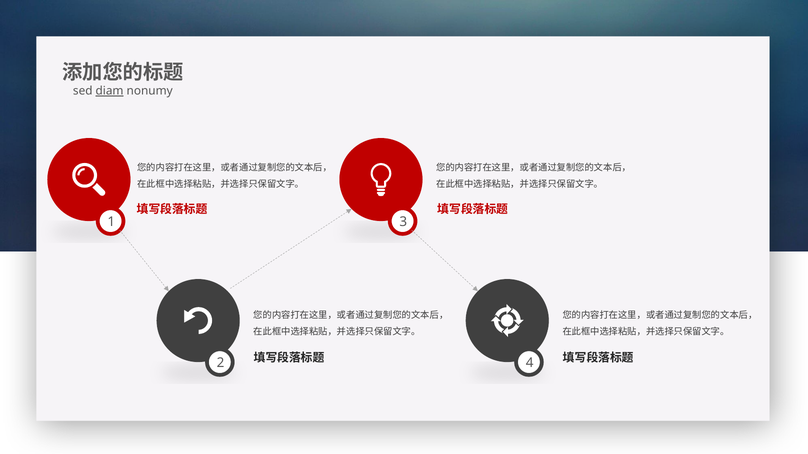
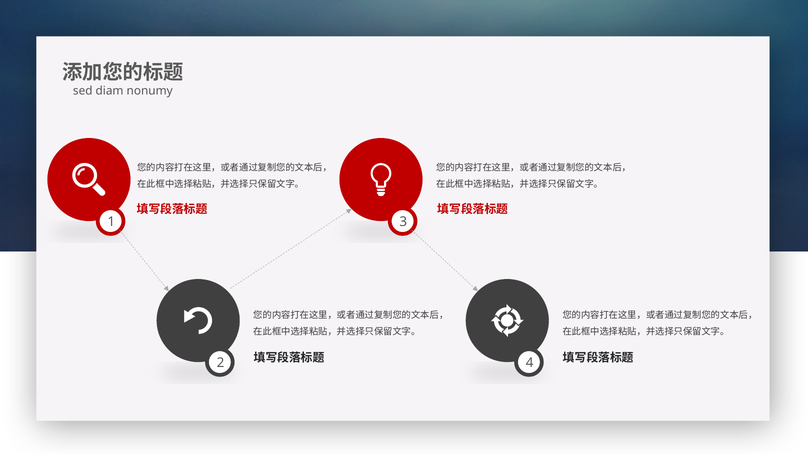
diam underline: present -> none
